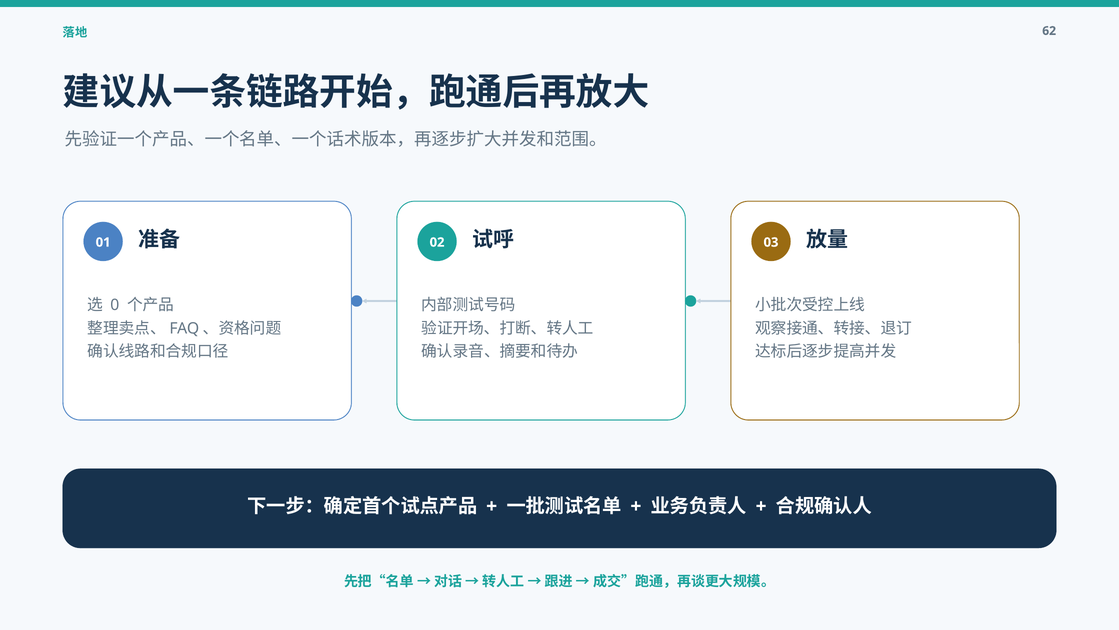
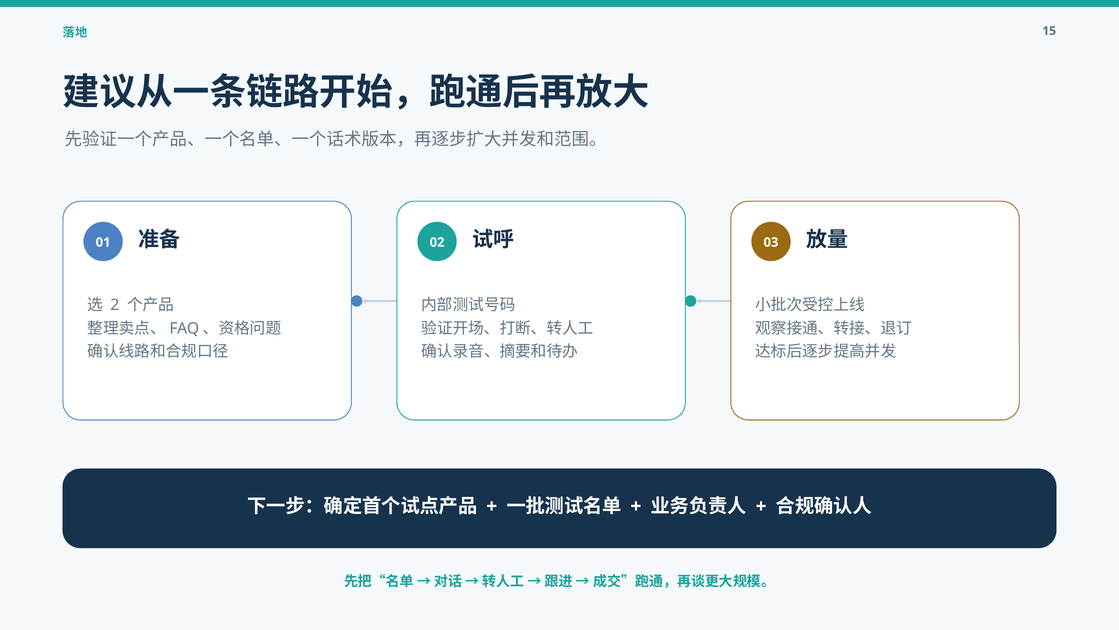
62: 62 -> 15
0: 0 -> 2
